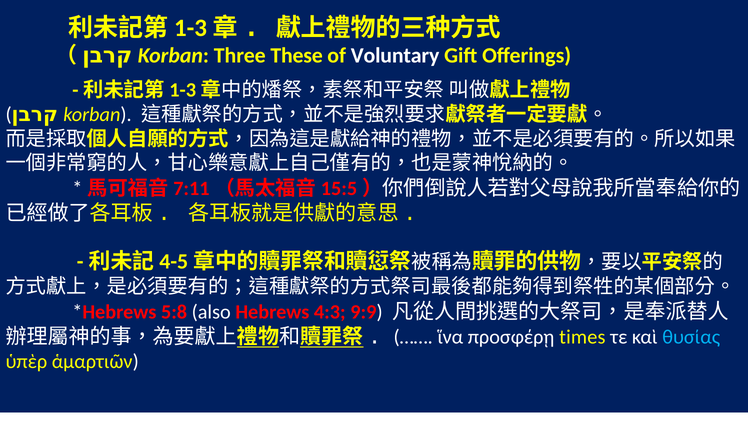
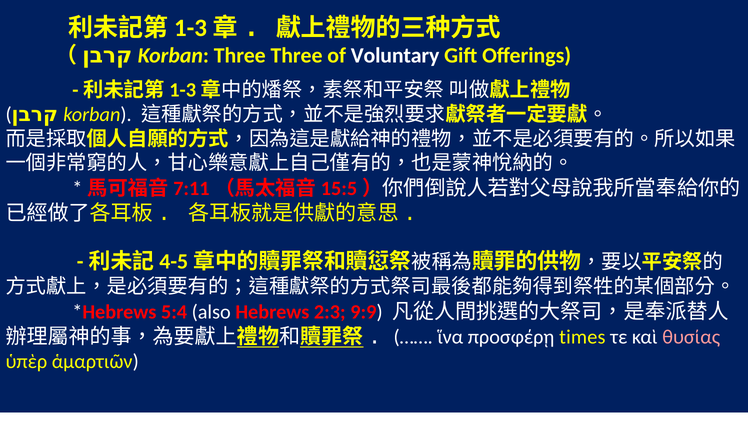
Three These: These -> Three
5:8: 5:8 -> 5:4
4:3: 4:3 -> 2:3
θυσίας colour: light blue -> pink
